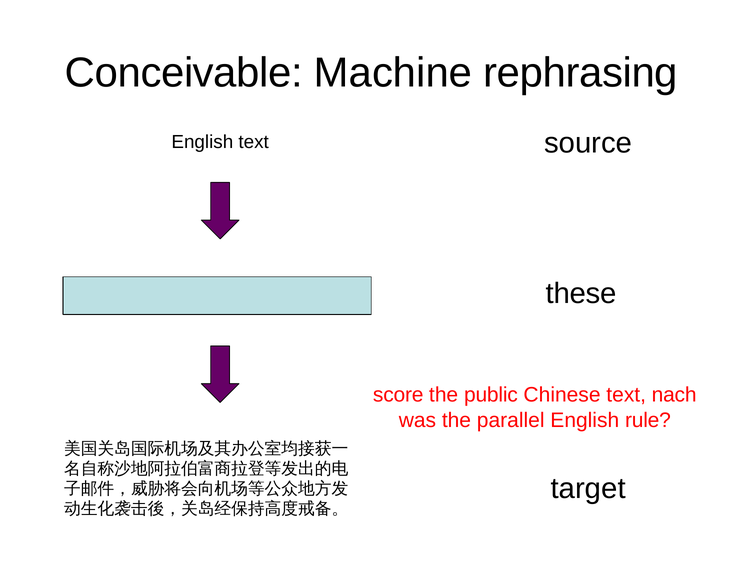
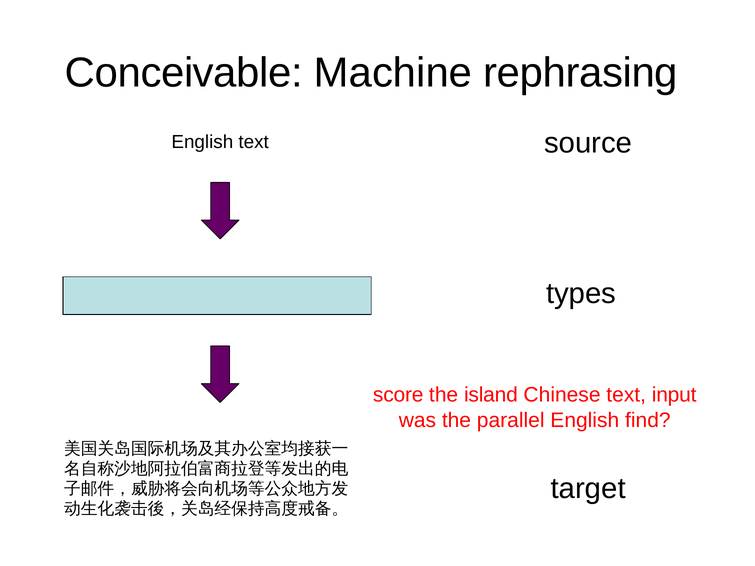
these: these -> types
public: public -> island
nach: nach -> input
rule: rule -> find
